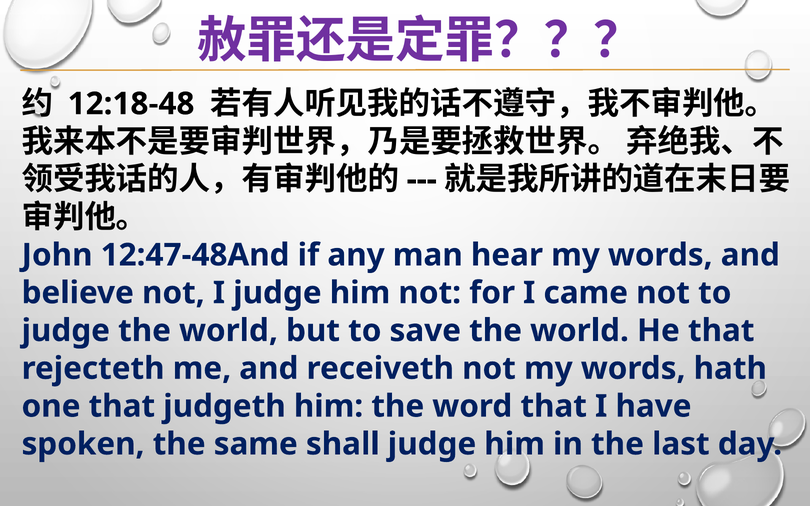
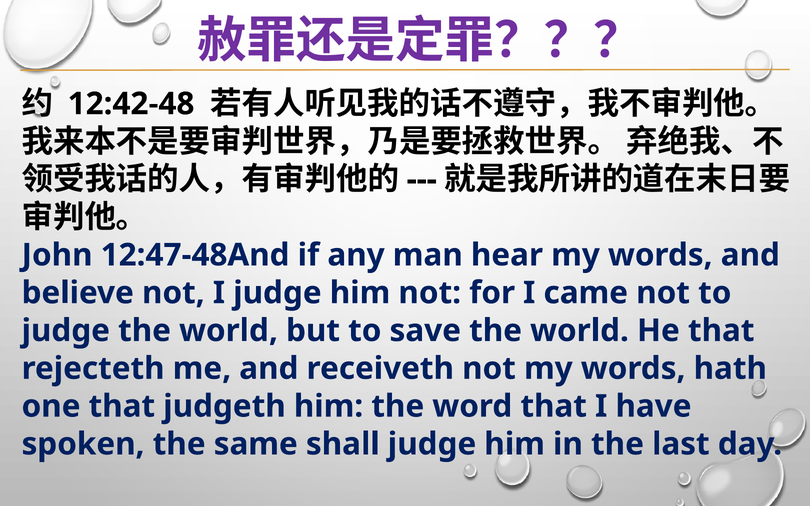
12:18-48: 12:18-48 -> 12:42-48
